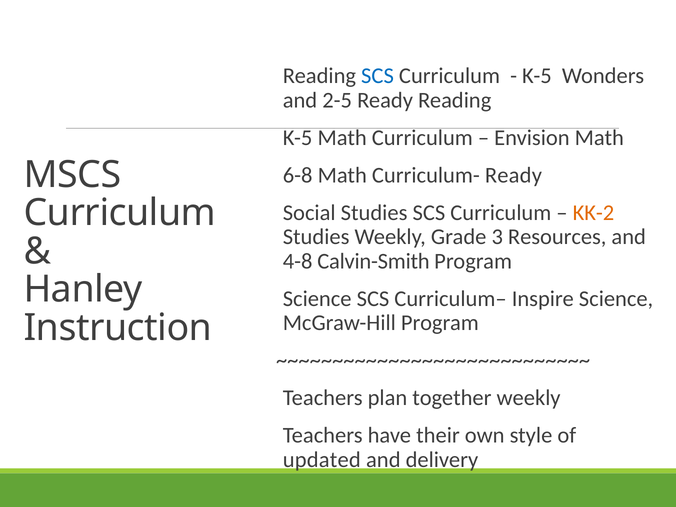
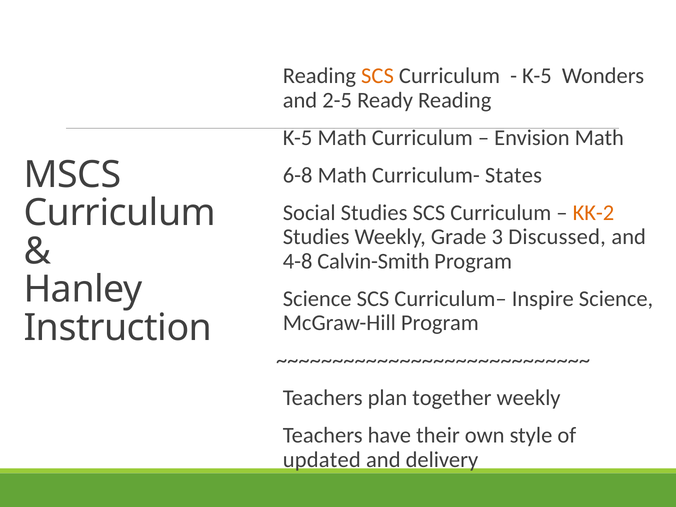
SCS at (377, 76) colour: blue -> orange
Curriculum- Ready: Ready -> States
Resources: Resources -> Discussed
